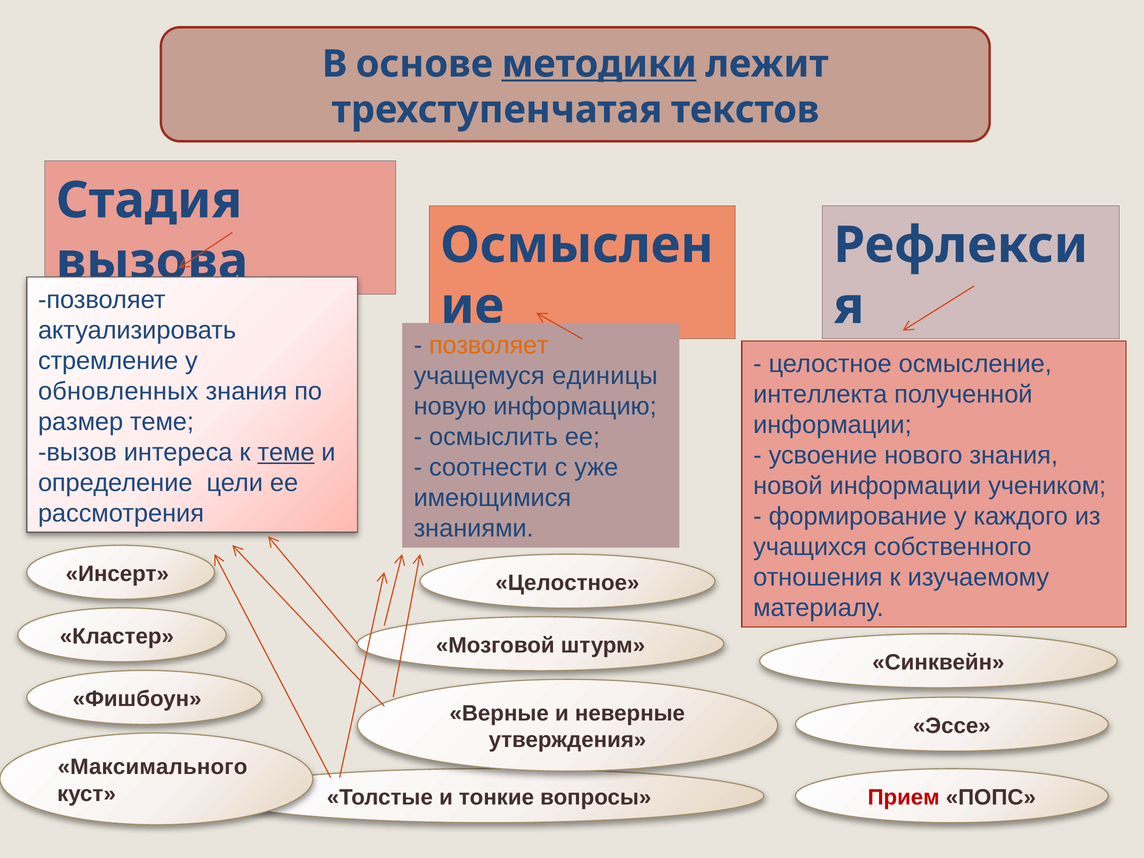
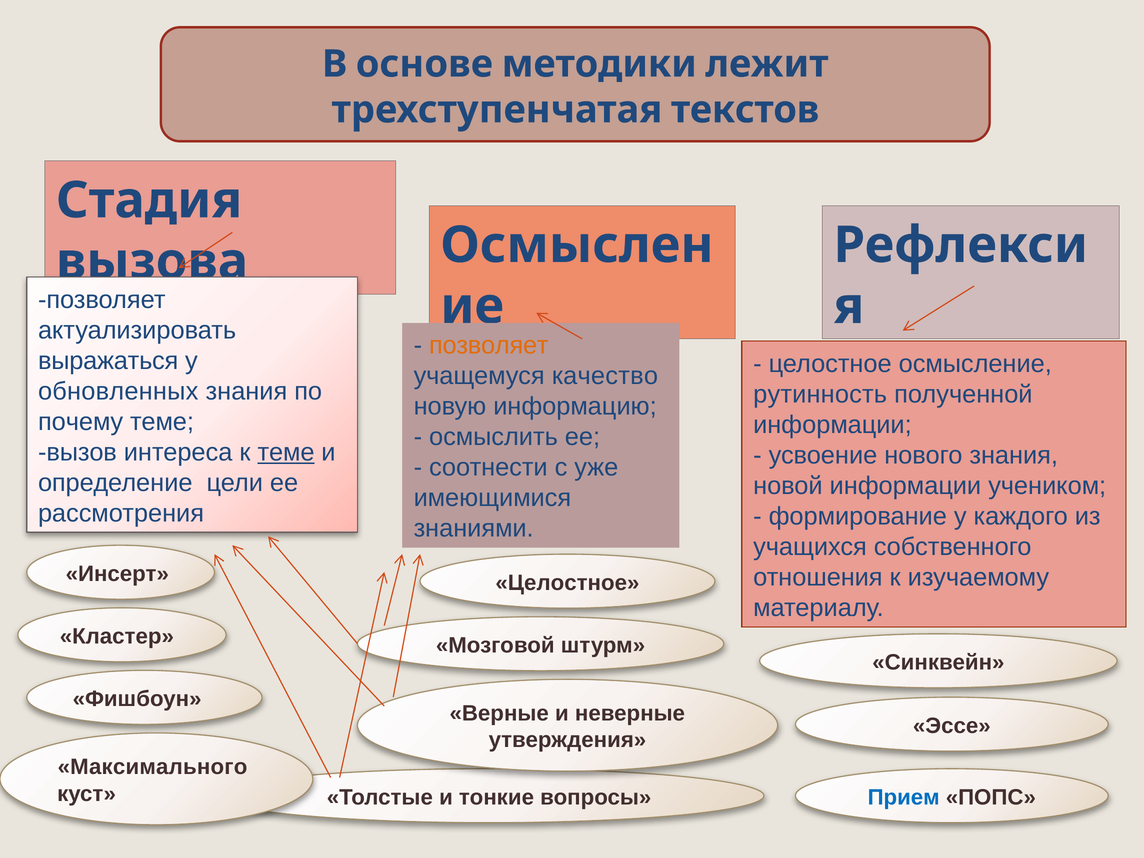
методики underline: present -> none
стремление: стремление -> выражаться
единицы: единицы -> качество
интеллекта: интеллекта -> рутинность
размер: размер -> почему
Прием colour: red -> blue
